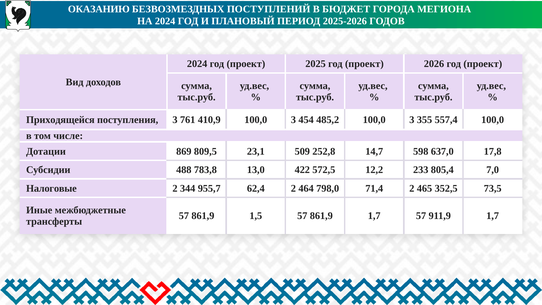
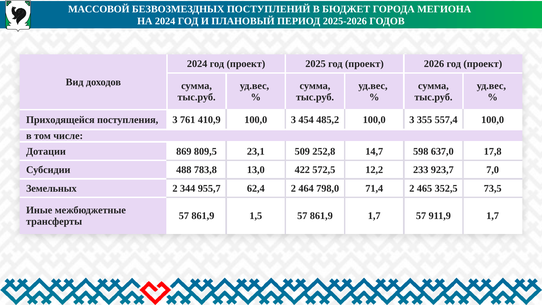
ОКАЗАНИЮ: ОКАЗАНИЮ -> МАССОВОЙ
805,4: 805,4 -> 923,7
Налоговые: Налоговые -> Земельных
